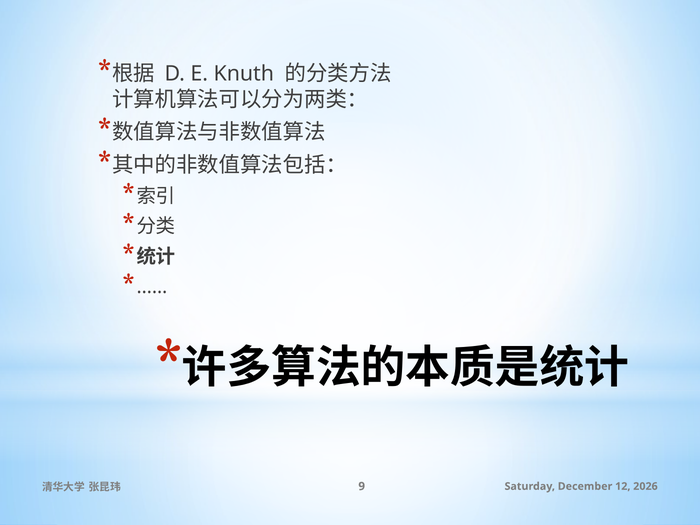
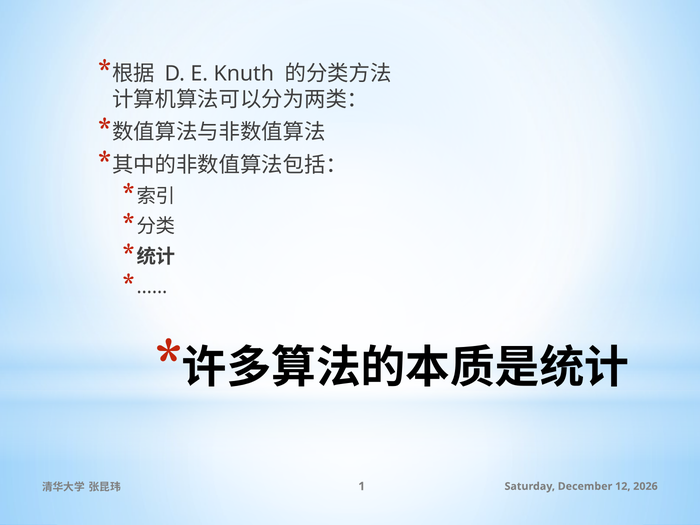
9: 9 -> 1
